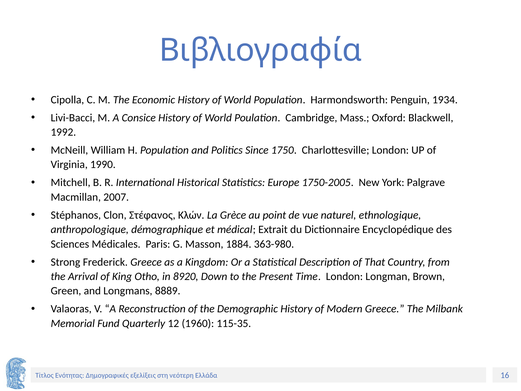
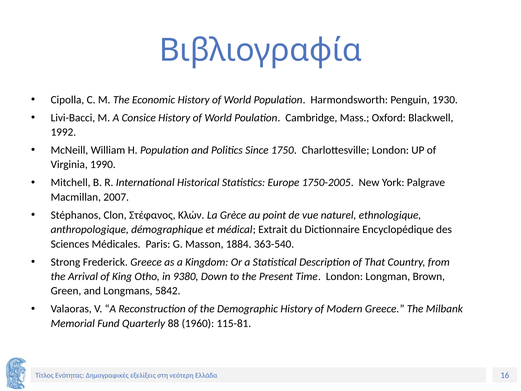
1934: 1934 -> 1930
363-980: 363-980 -> 363-540
8920: 8920 -> 9380
8889: 8889 -> 5842
12: 12 -> 88
115-35: 115-35 -> 115-81
